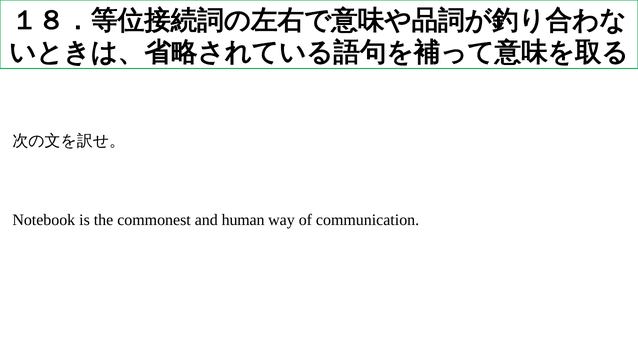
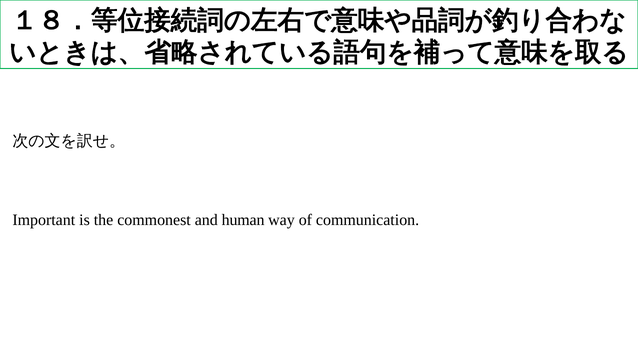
Notebook: Notebook -> Important
